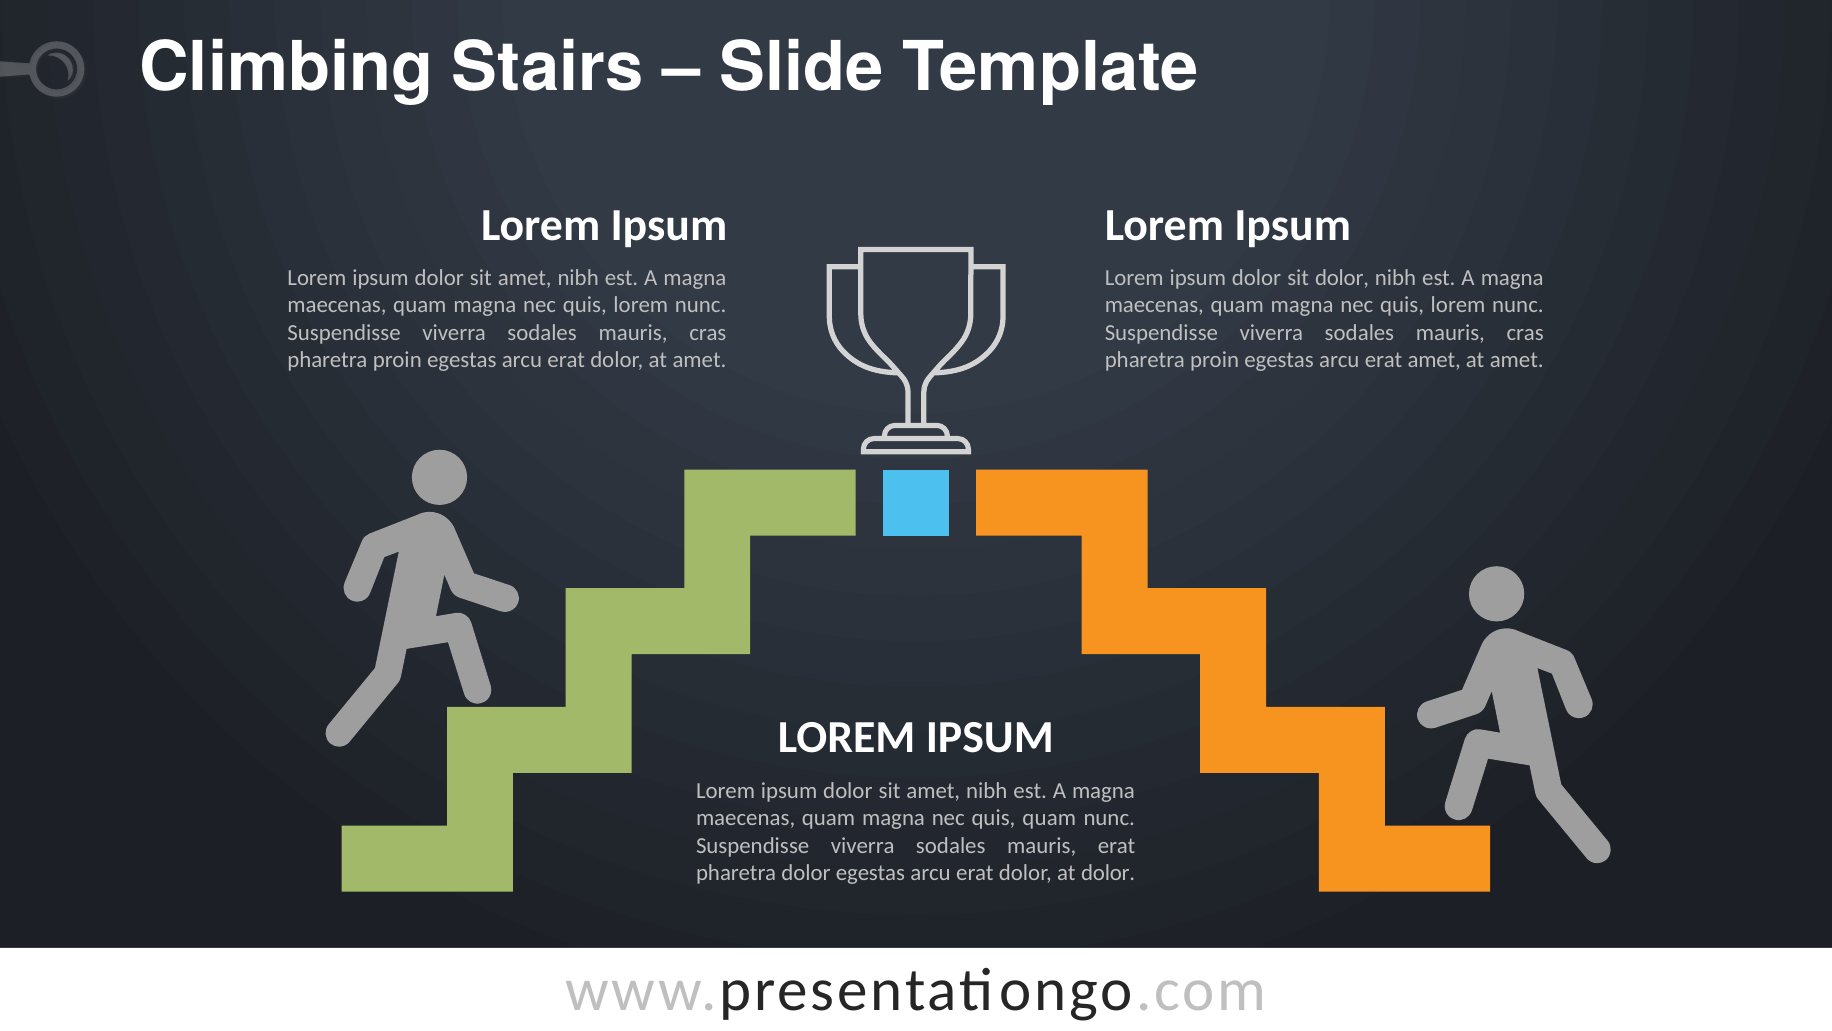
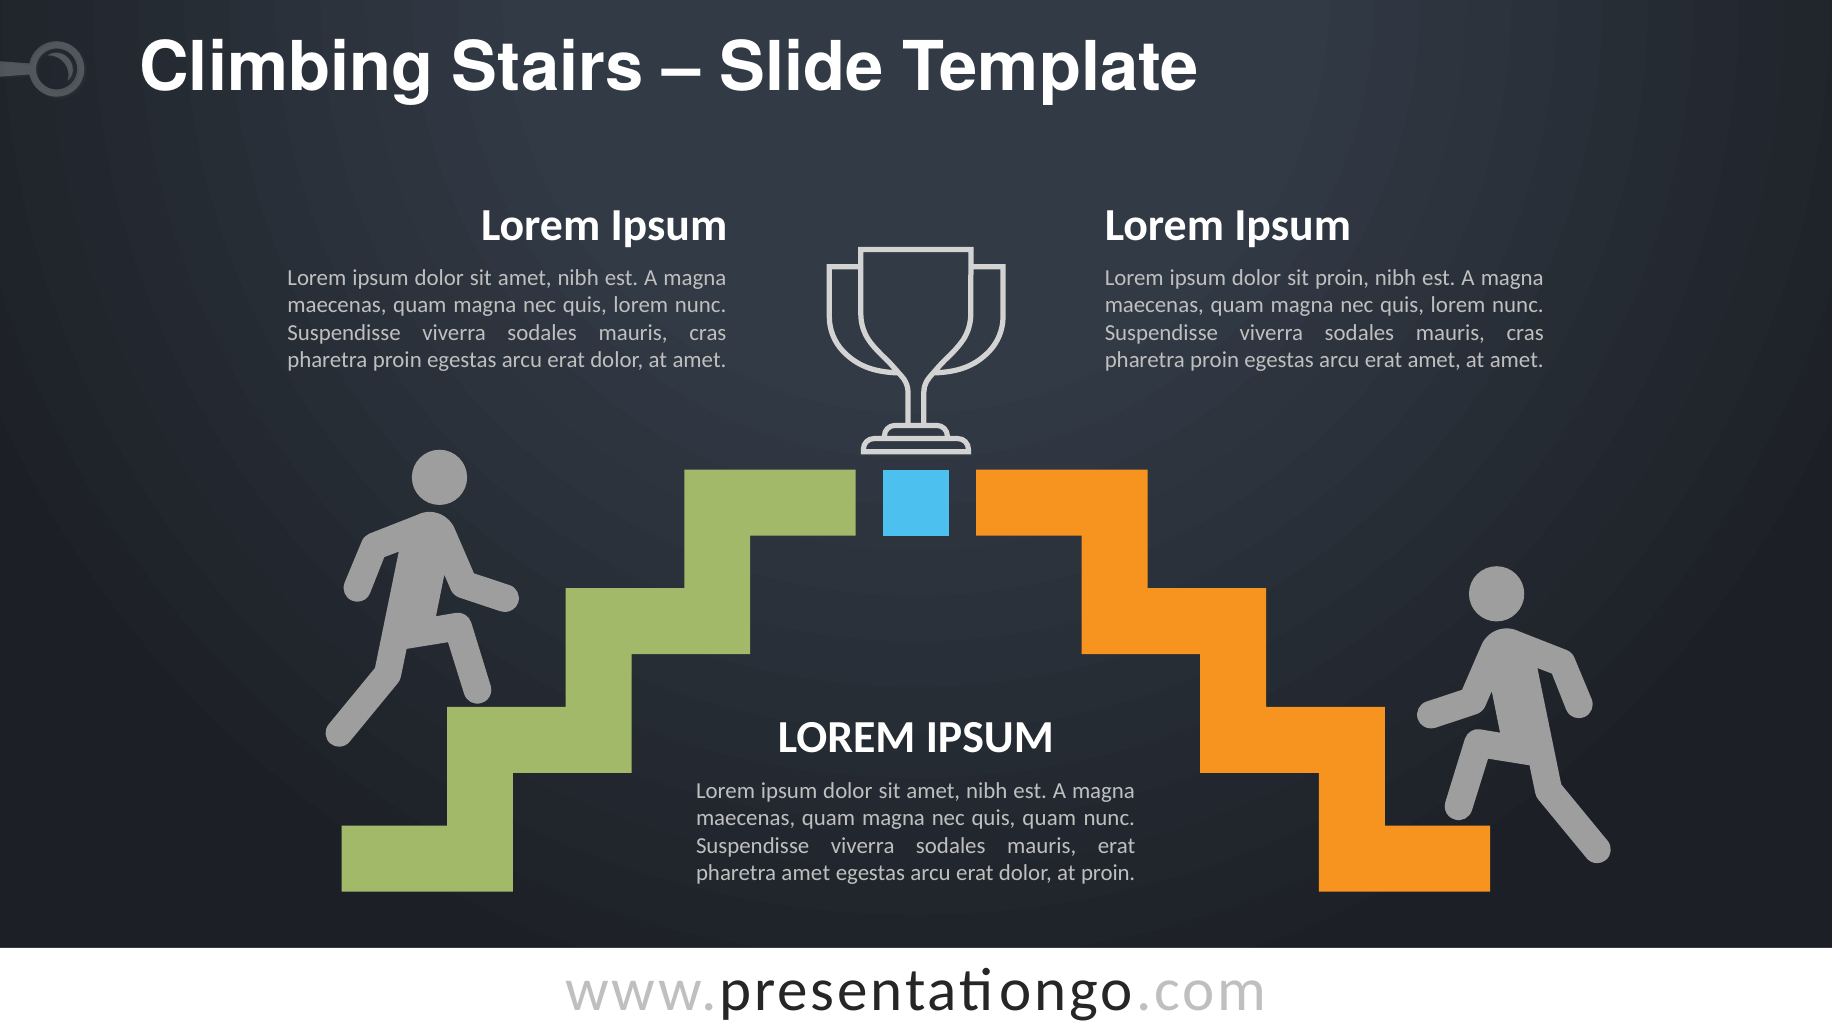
sit dolor: dolor -> proin
pharetra dolor: dolor -> amet
at dolor: dolor -> proin
